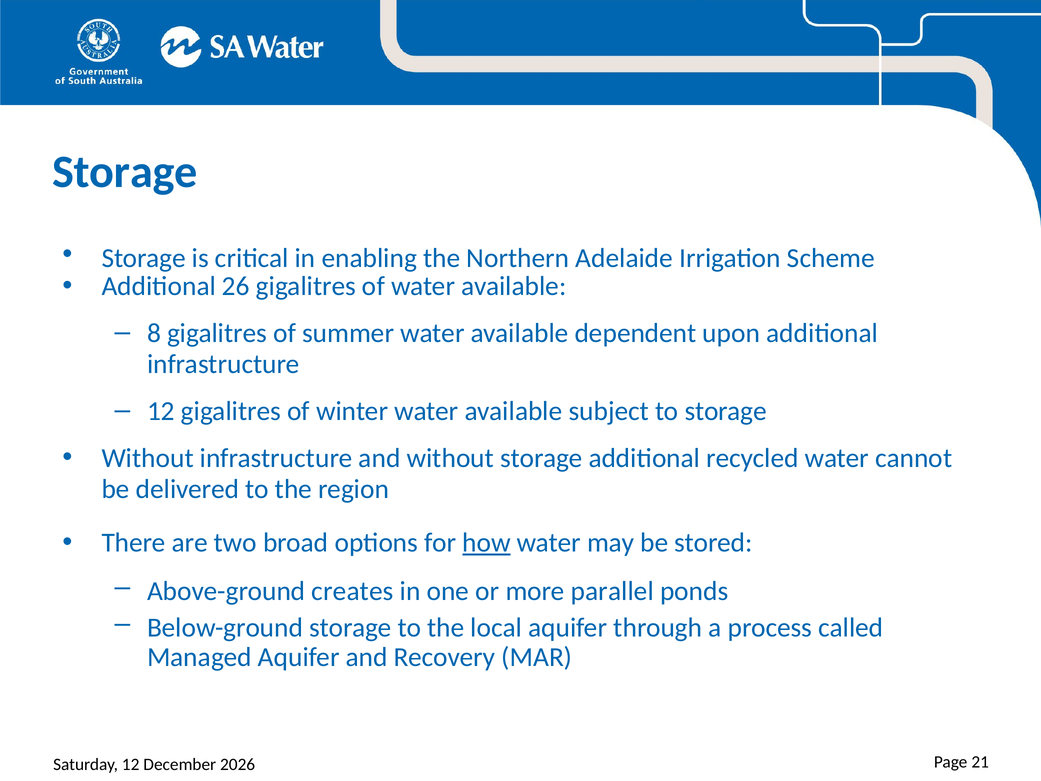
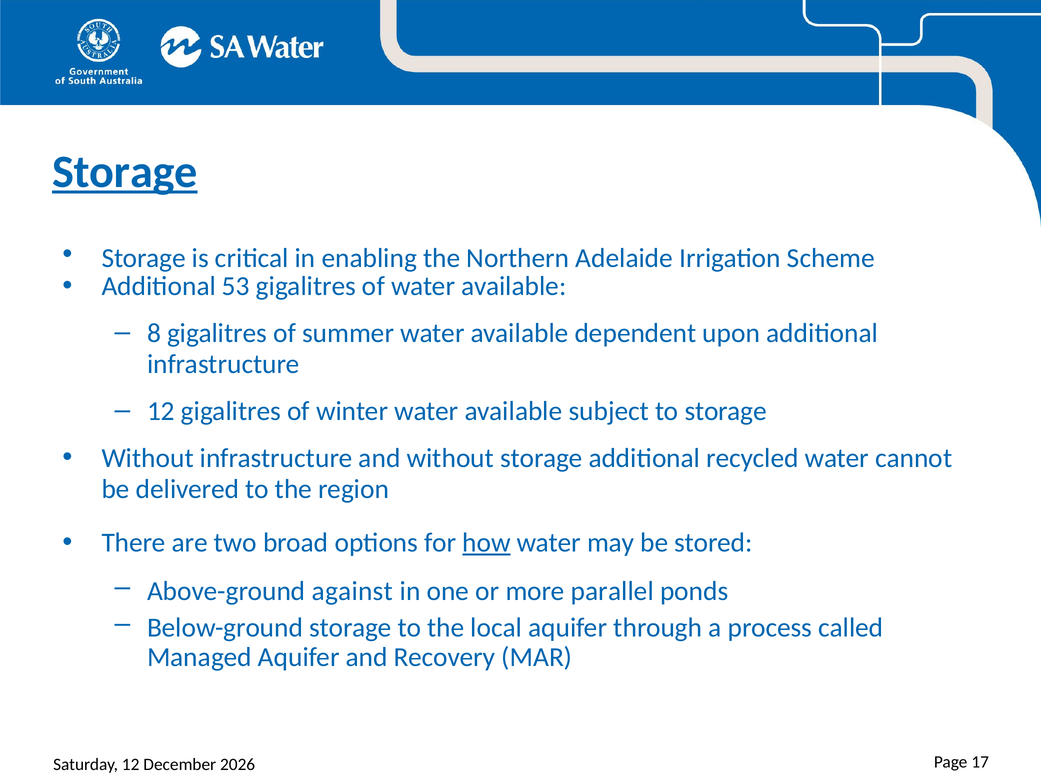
Storage at (125, 172) underline: none -> present
26: 26 -> 53
creates: creates -> against
21: 21 -> 17
